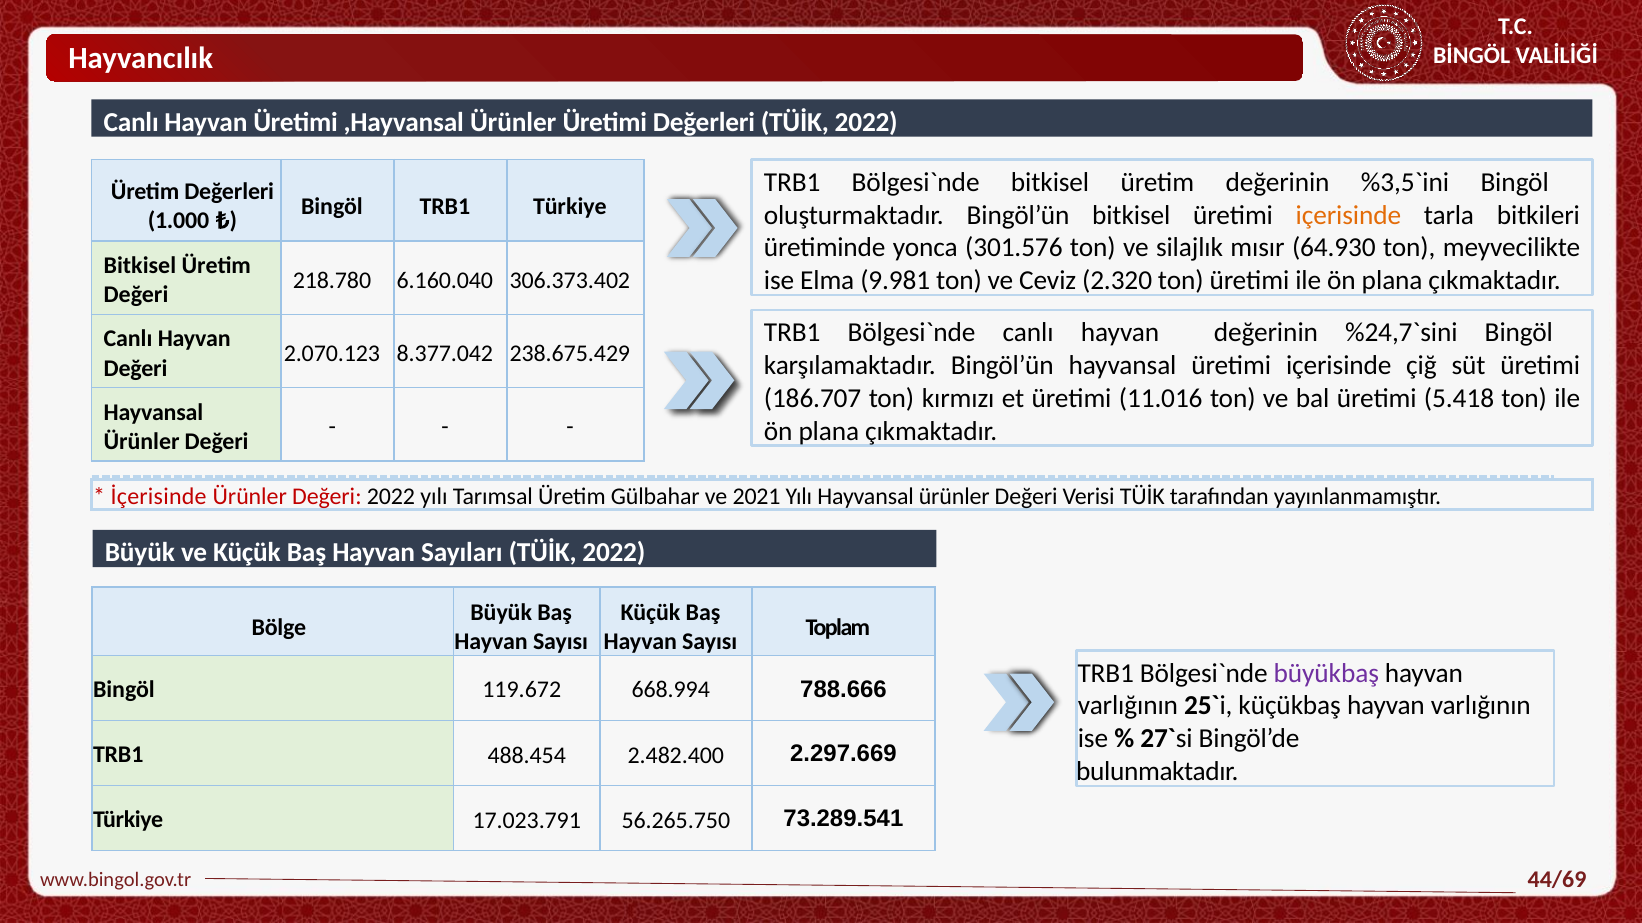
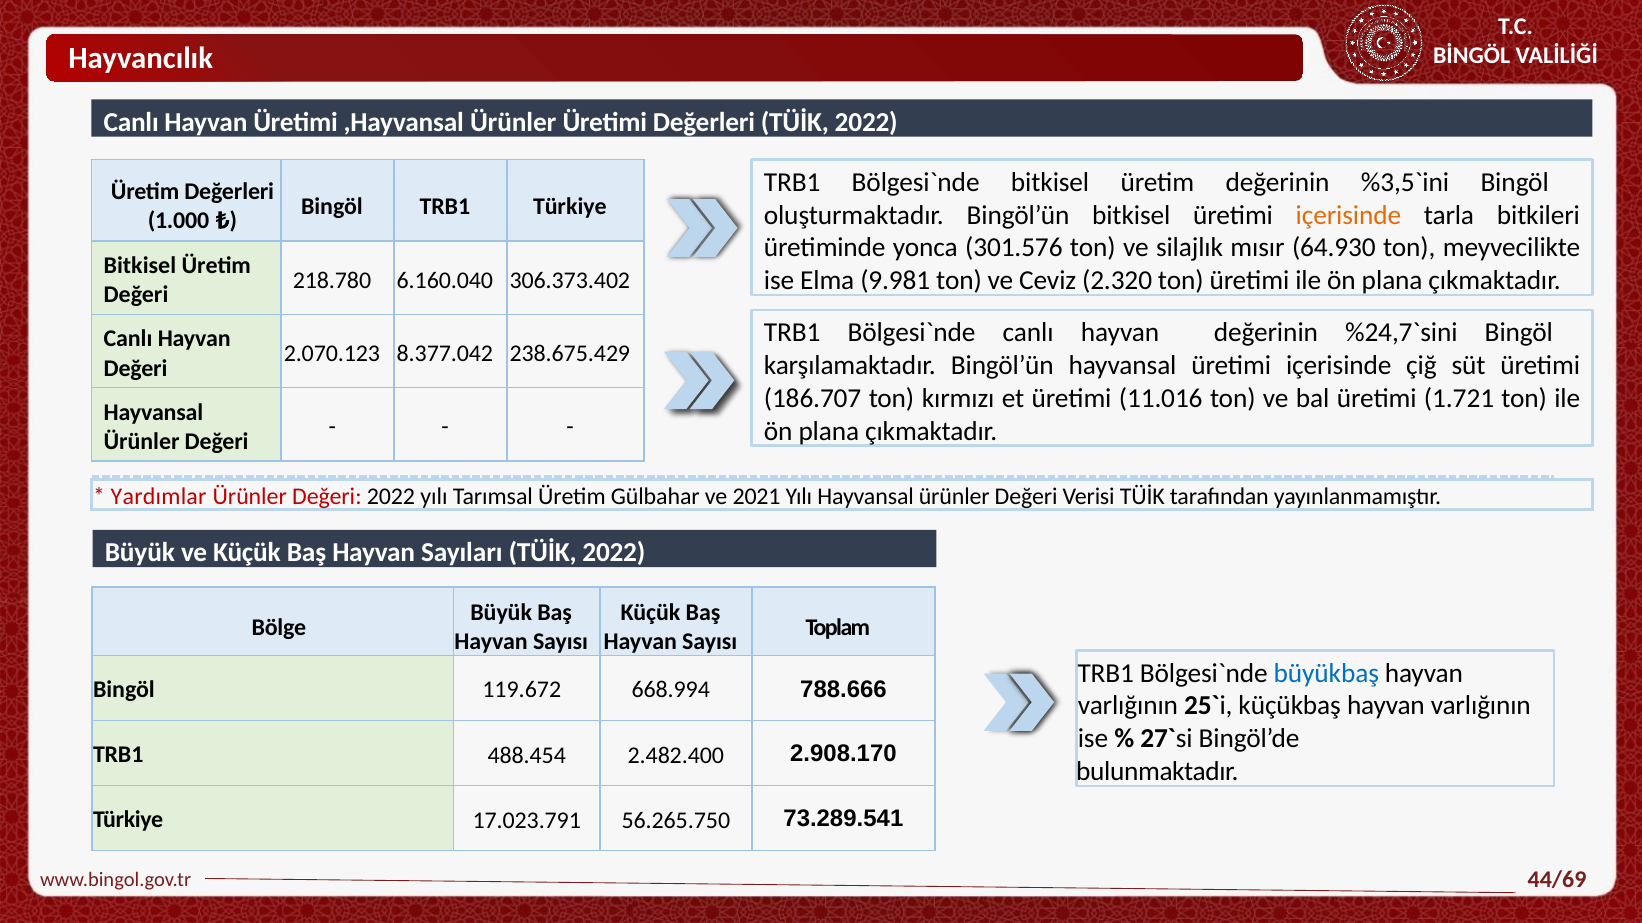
5.418: 5.418 -> 1.721
İçerisinde: İçerisinde -> Yardımlar
büyükbaş colour: purple -> blue
2.297.669: 2.297.669 -> 2.908.170
